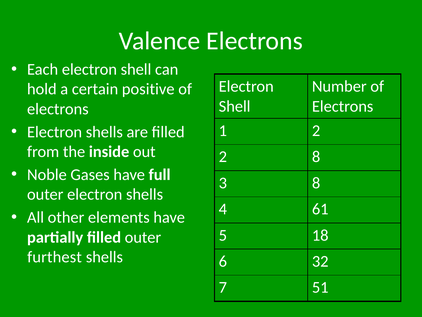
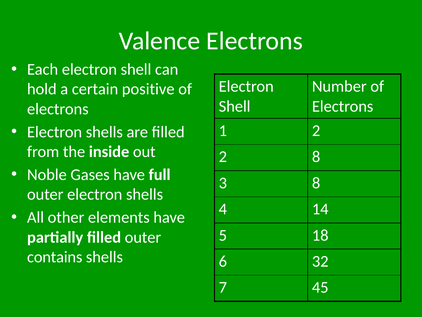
61: 61 -> 14
furthest: furthest -> contains
51: 51 -> 45
